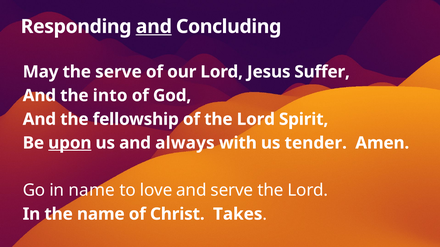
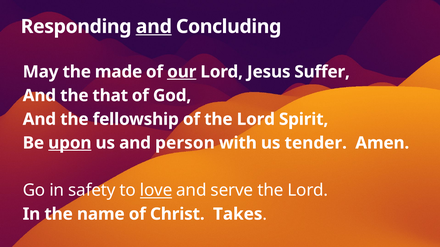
the serve: serve -> made
our underline: none -> present
into: into -> that
always: always -> person
in name: name -> safety
love underline: none -> present
